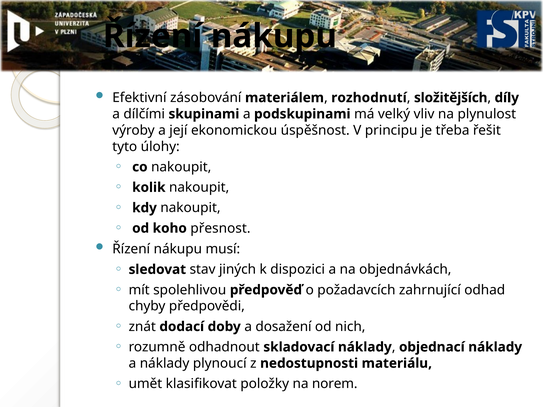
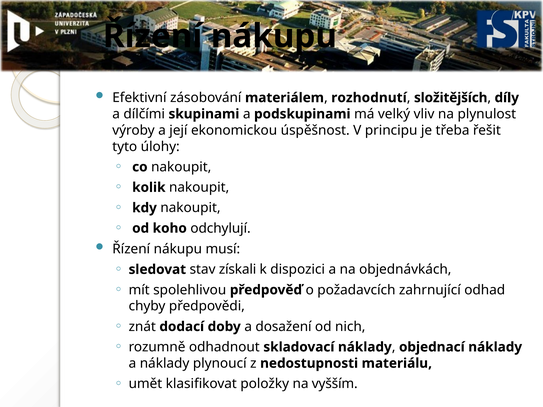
přesnost: přesnost -> odchylují
jiných: jiných -> získali
norem: norem -> vyšším
